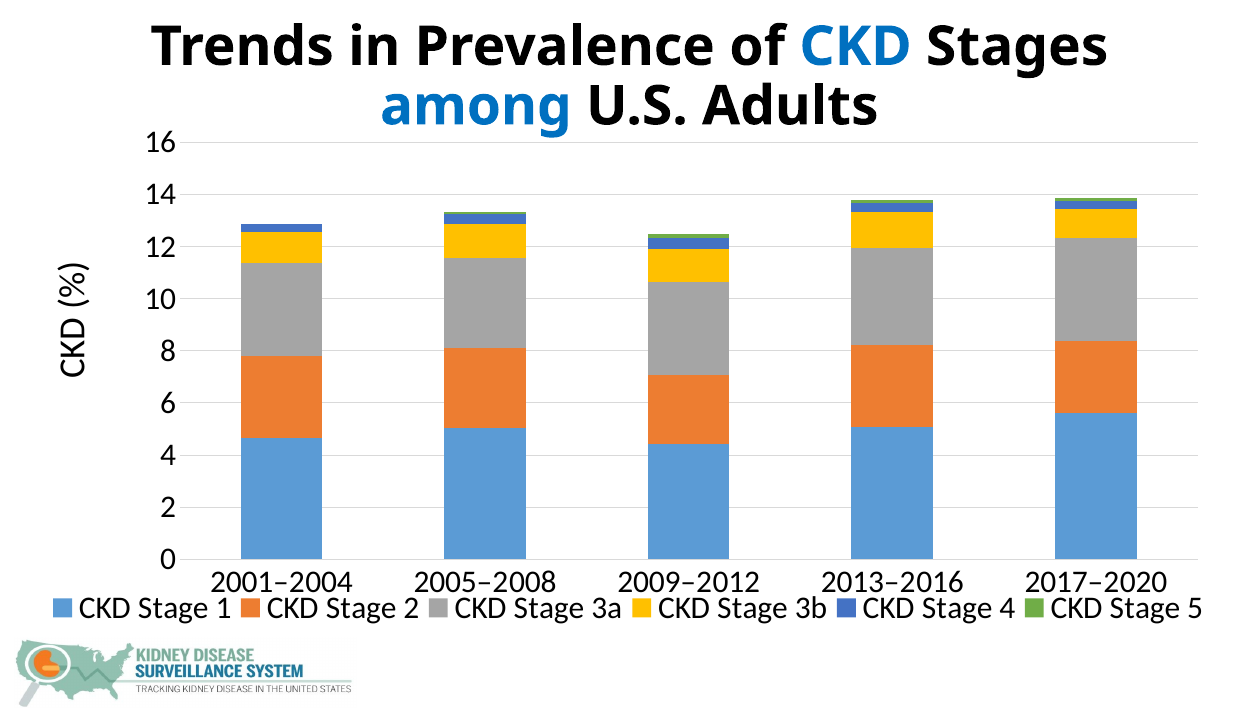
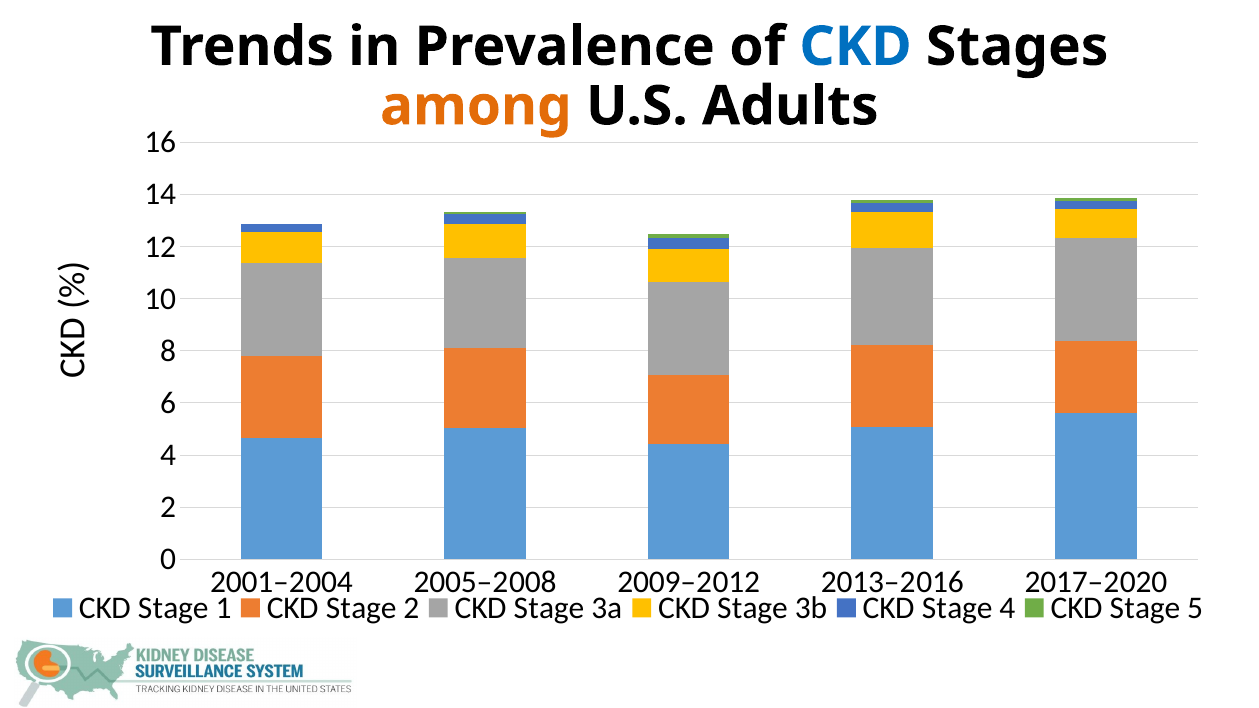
among colour: blue -> orange
